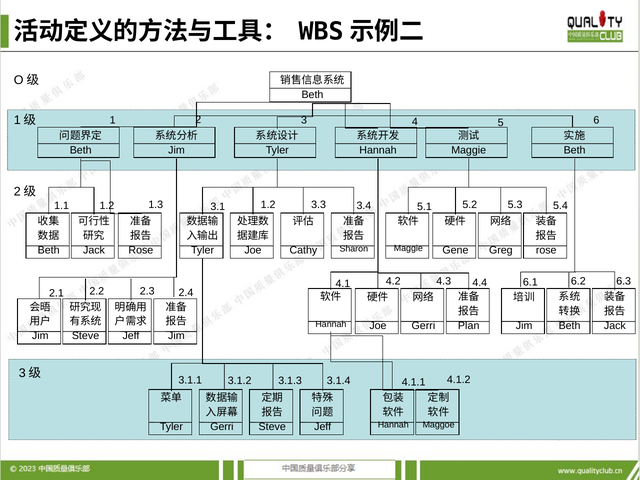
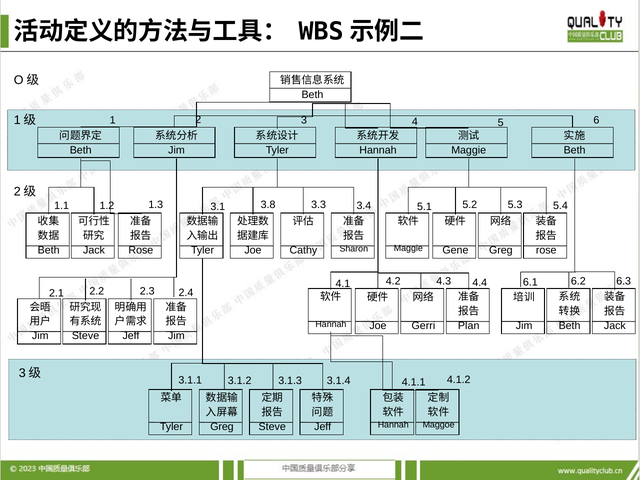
3.1 1.2: 1.2 -> 3.8
Gerri at (222, 426): Gerri -> Greg
